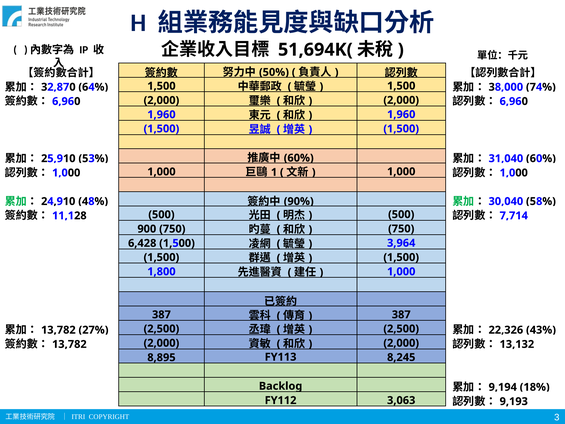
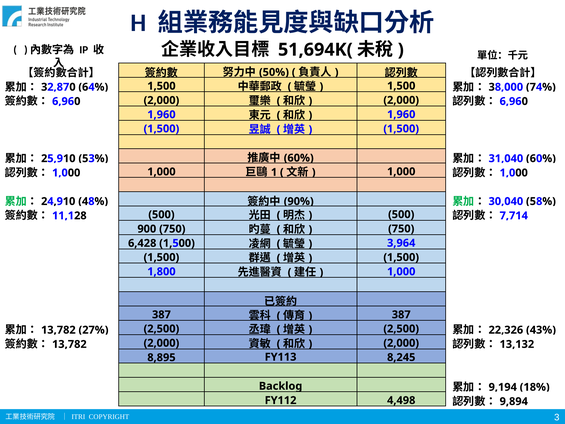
3,063: 3,063 -> 4,498
9,193: 9,193 -> 9,894
